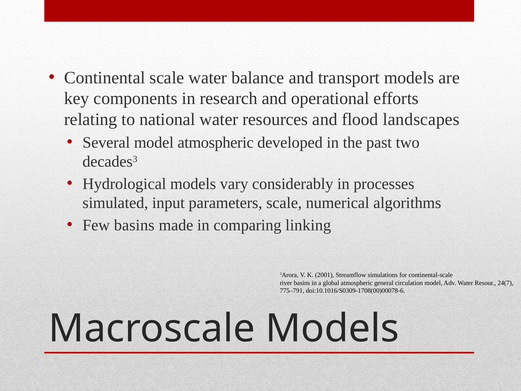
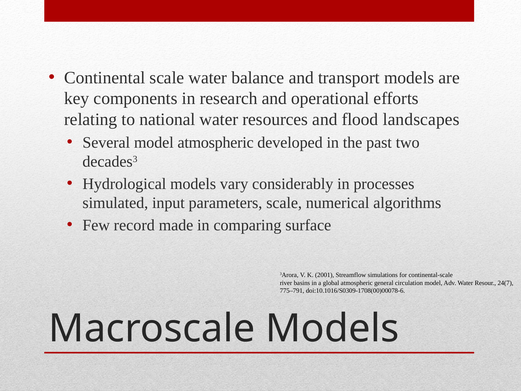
Few basins: basins -> record
linking: linking -> surface
